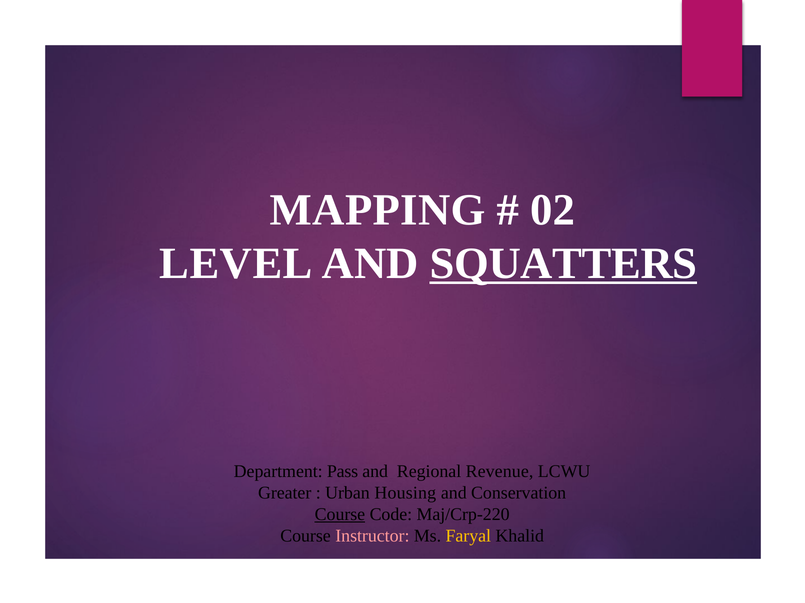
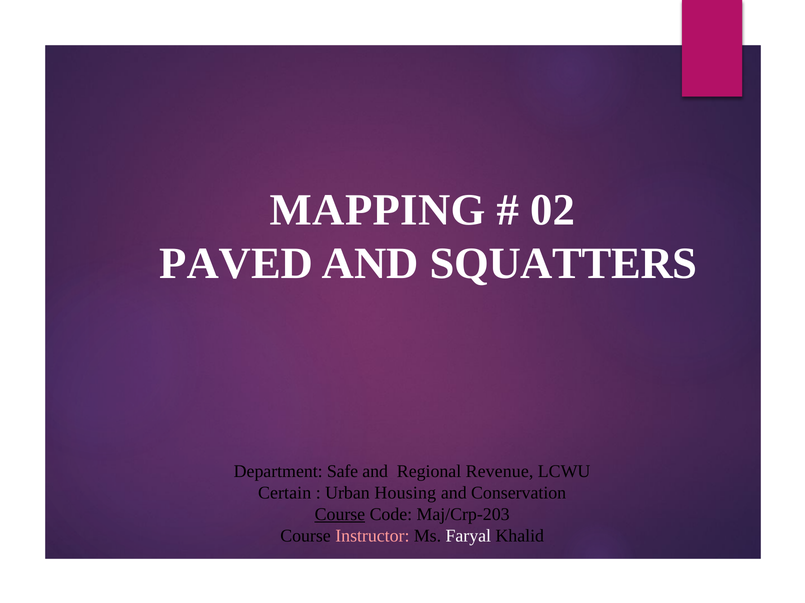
LEVEL: LEVEL -> PAVED
SQUATTERS underline: present -> none
Pass: Pass -> Safe
Greater: Greater -> Certain
Maj/Crp-220: Maj/Crp-220 -> Maj/Crp-203
Faryal colour: yellow -> white
